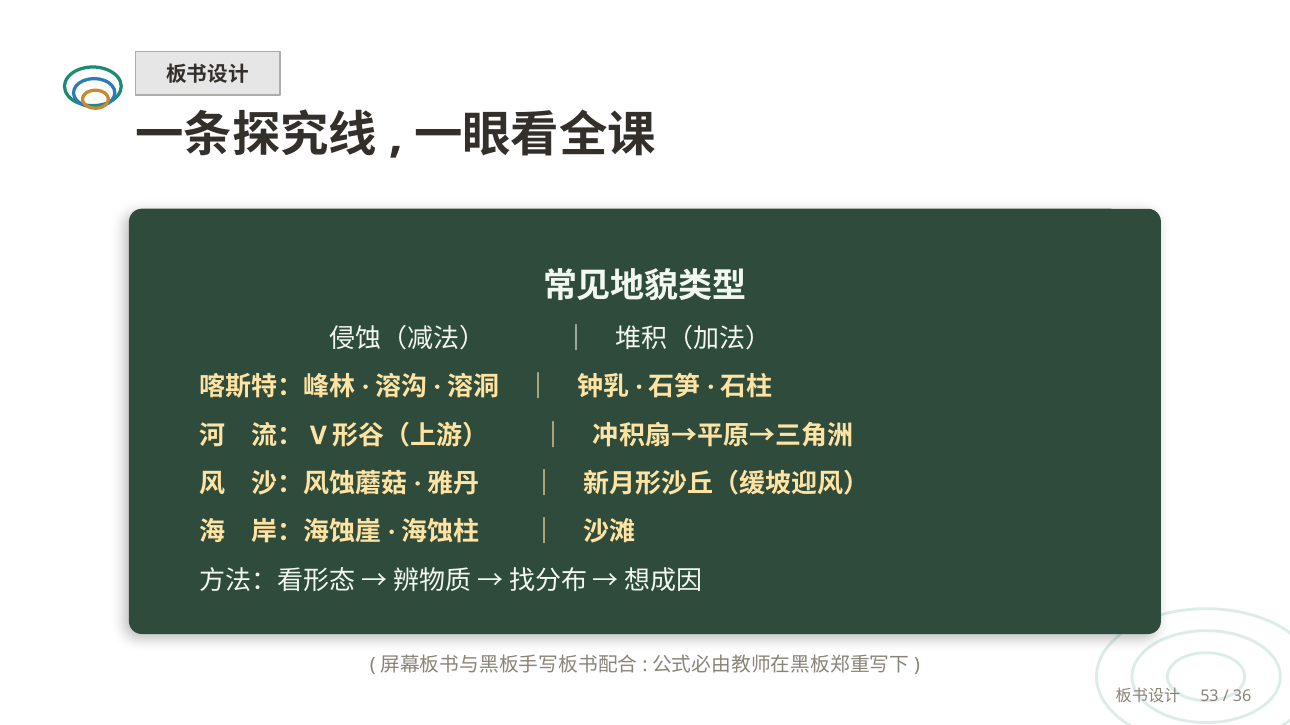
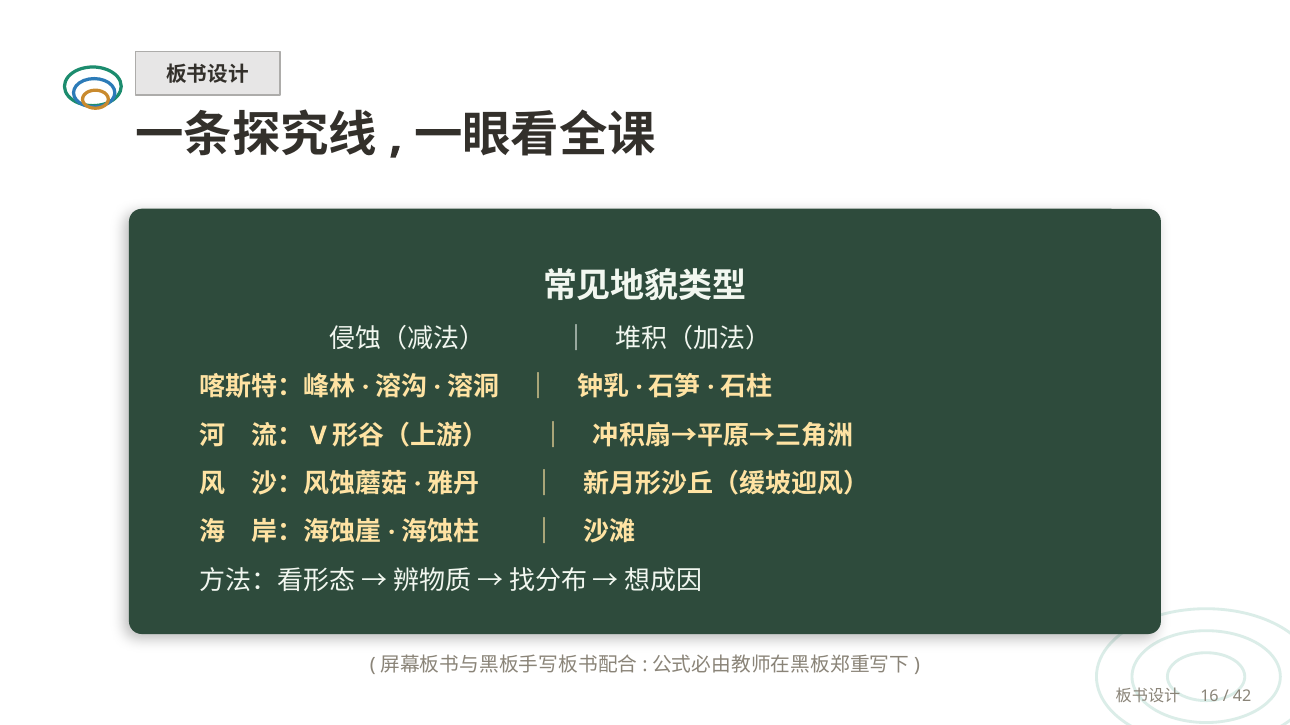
53: 53 -> 16
36: 36 -> 42
